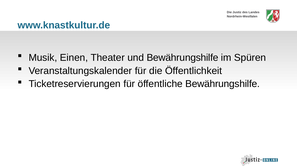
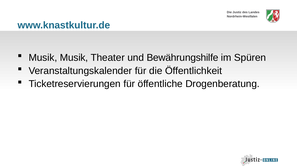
Musik Einen: Einen -> Musik
öffentliche Bewährungshilfe: Bewährungshilfe -> Drogenberatung
